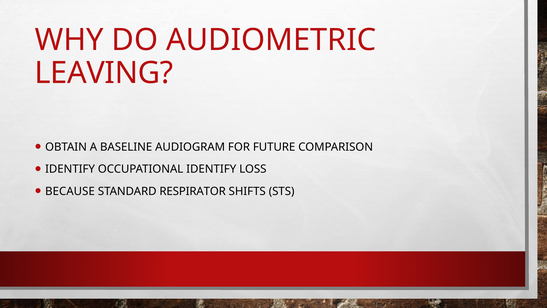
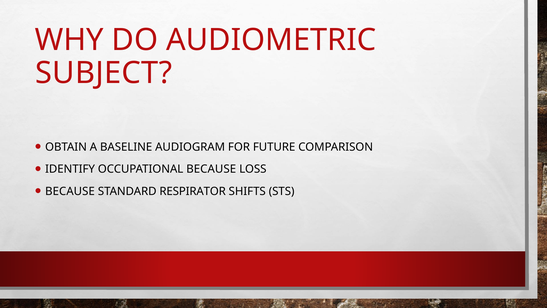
LEAVING: LEAVING -> SUBJECT
OCCUPATIONAL IDENTIFY: IDENTIFY -> BECAUSE
